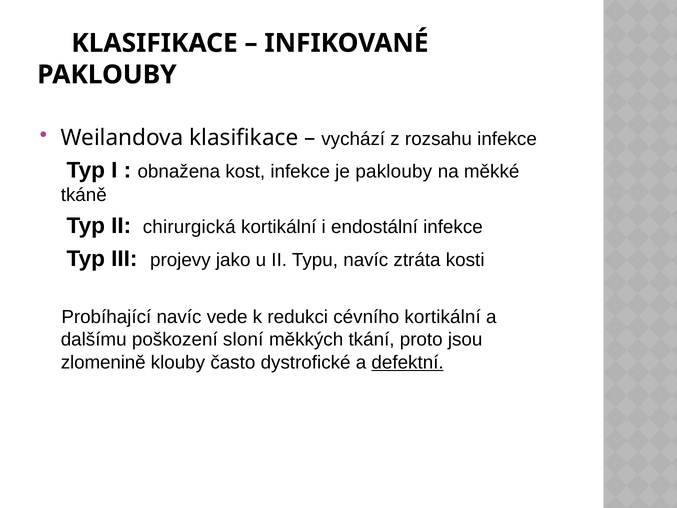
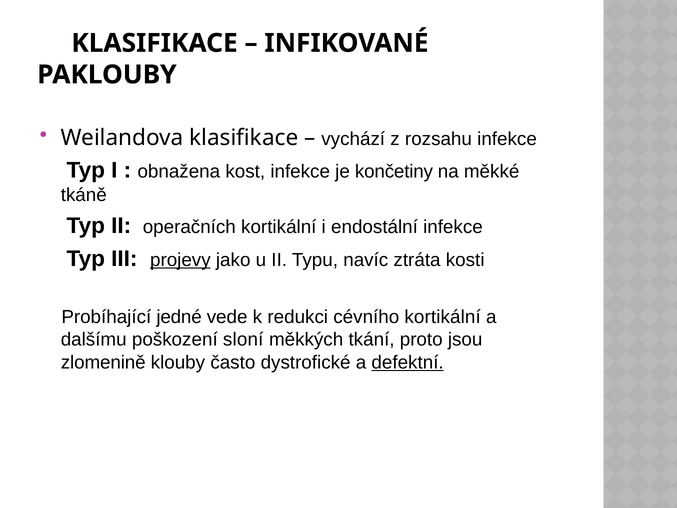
je paklouby: paklouby -> končetiny
chirurgická: chirurgická -> operačních
projevy underline: none -> present
Probíhající navíc: navíc -> jedné
